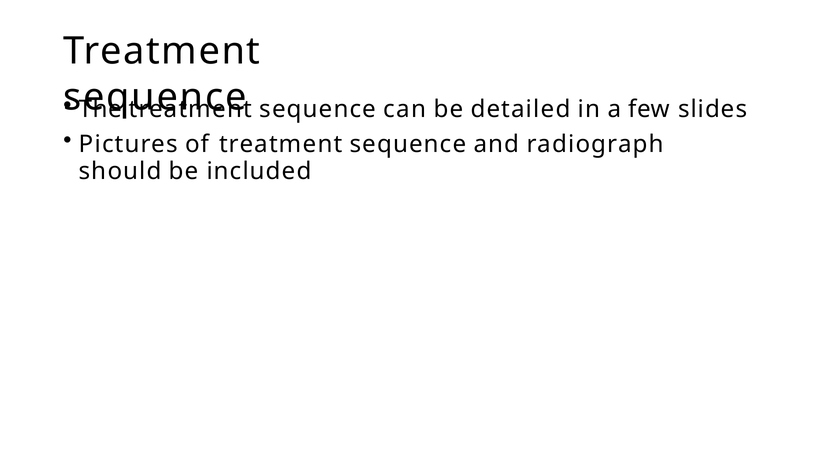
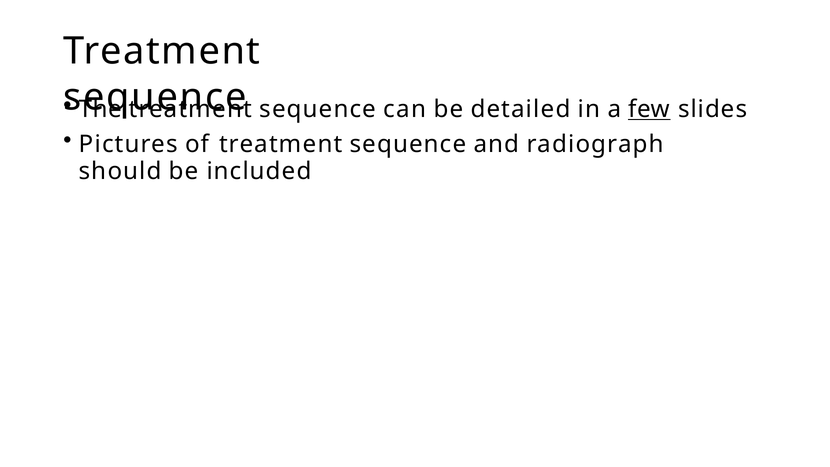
few underline: none -> present
